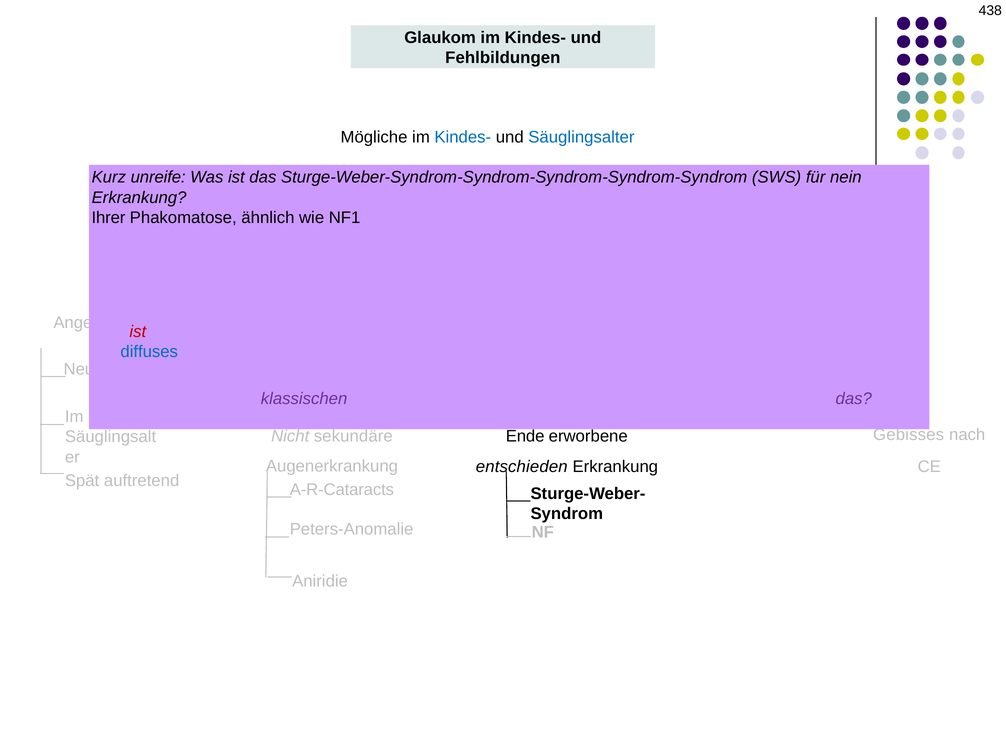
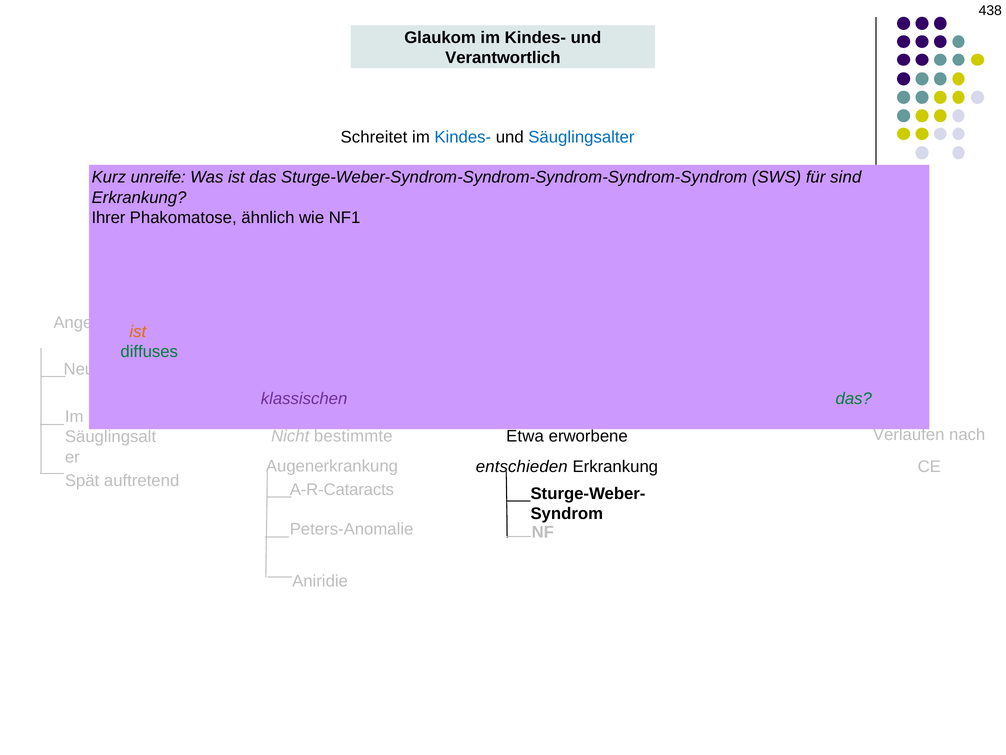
Fehlbildungen: Fehlbildungen -> Verantwortlich
Mögliche: Mögliche -> Schreitet
nein: nein -> sind
ist at (138, 332) colour: red -> orange
diffuses colour: blue -> green
das at (854, 399) colour: purple -> green
Gebisses: Gebisses -> Verlaufen
sekundäre: sekundäre -> bestimmte
Ende: Ende -> Etwa
